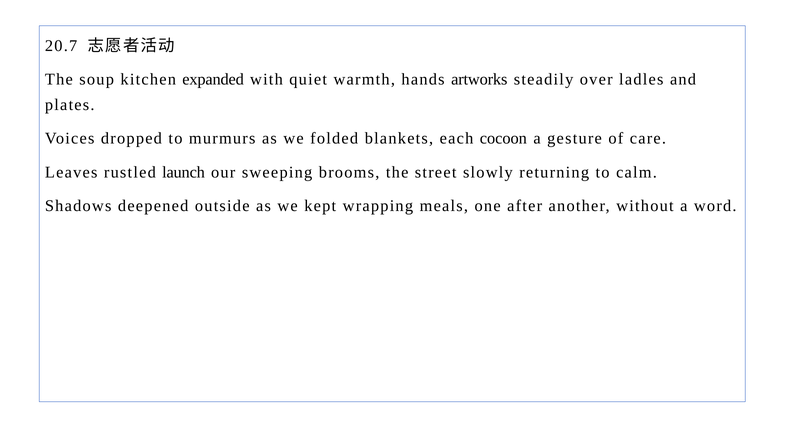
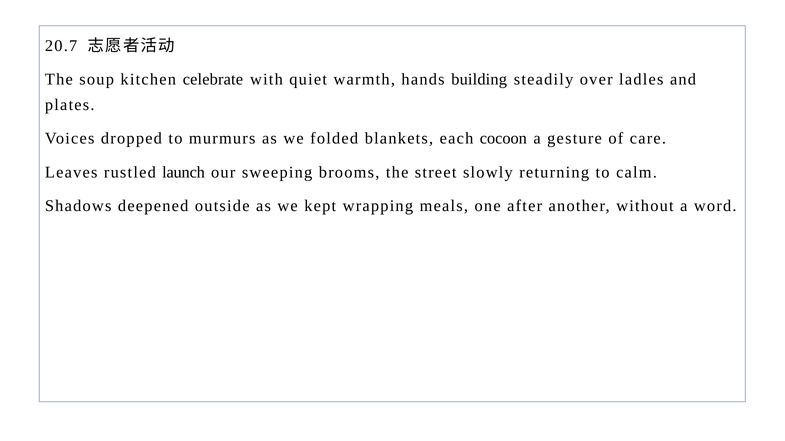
expanded: expanded -> celebrate
artworks: artworks -> building
